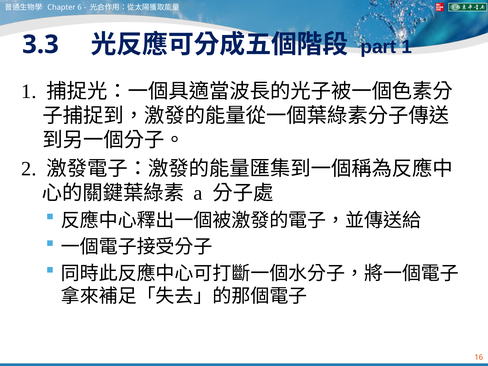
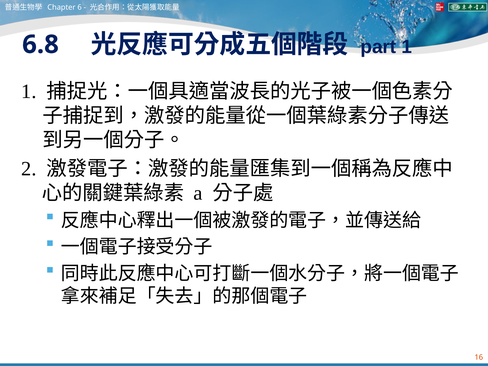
3.3: 3.3 -> 6.8
